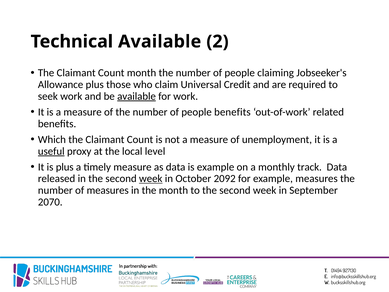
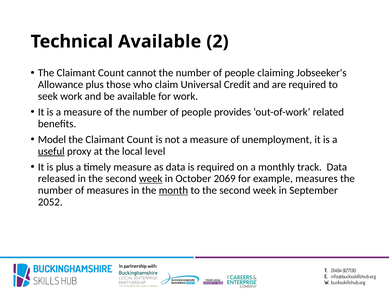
Count month: month -> cannot
available at (137, 96) underline: present -> none
people benefits: benefits -> provides
Which: Which -> Model
is example: example -> required
2092: 2092 -> 2069
month at (173, 190) underline: none -> present
2070: 2070 -> 2052
